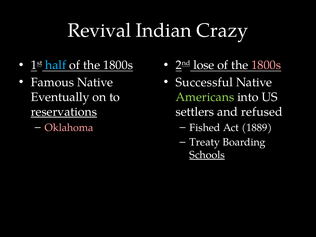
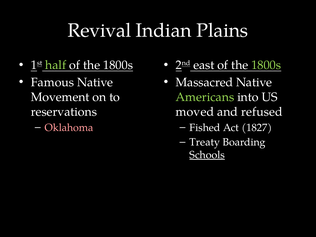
Crazy: Crazy -> Plains
half colour: light blue -> light green
lose: lose -> east
1800s at (266, 65) colour: pink -> light green
Successful: Successful -> Massacred
Eventually: Eventually -> Movement
reservations underline: present -> none
settlers: settlers -> moved
1889: 1889 -> 1827
